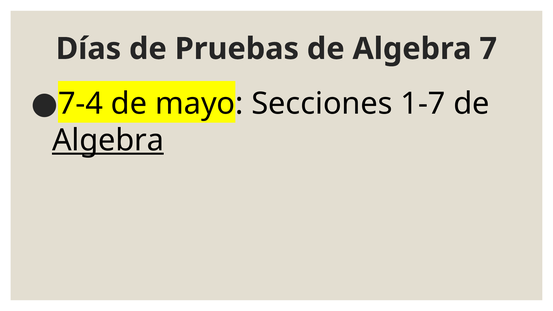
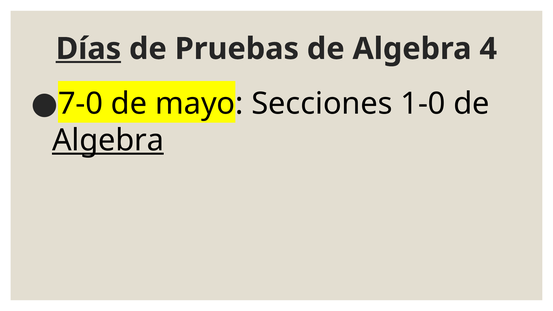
Días underline: none -> present
7: 7 -> 4
7-4: 7-4 -> 7-0
1-7: 1-7 -> 1-0
